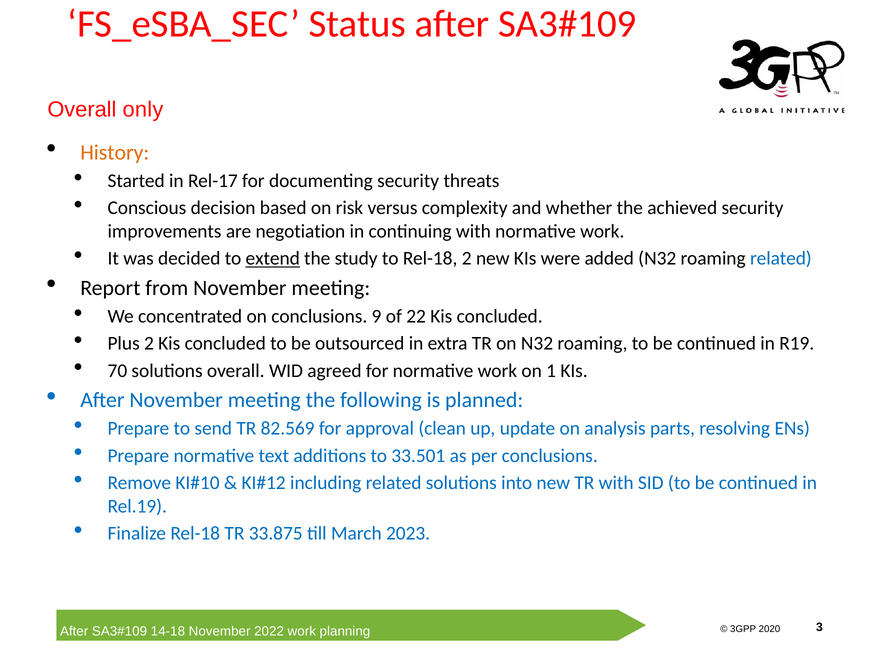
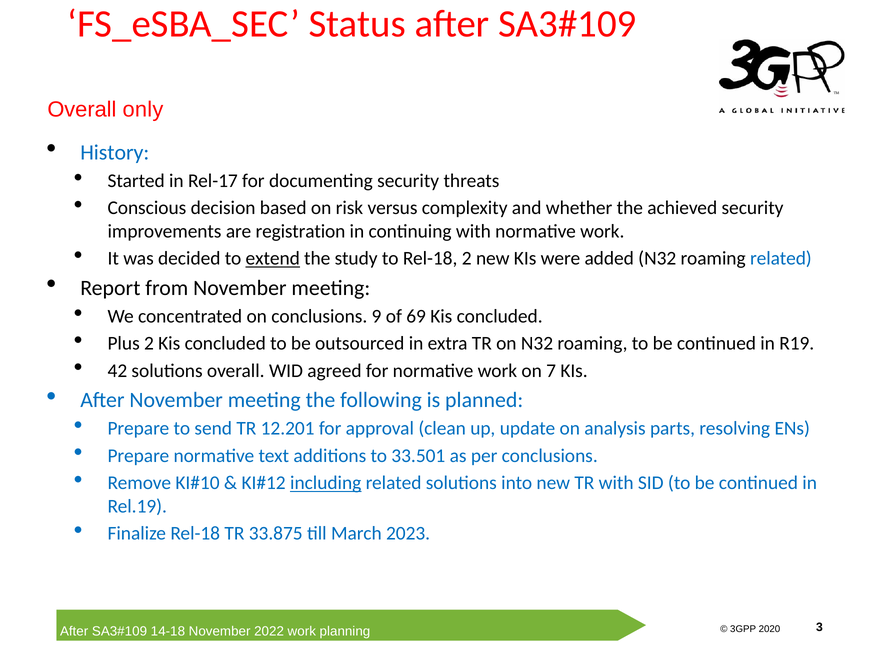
History colour: orange -> blue
negotiation: negotiation -> registration
22: 22 -> 69
70: 70 -> 42
1: 1 -> 7
82.569: 82.569 -> 12.201
including underline: none -> present
